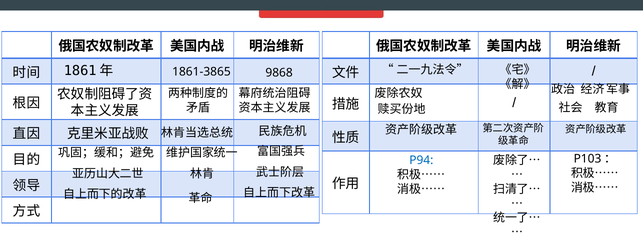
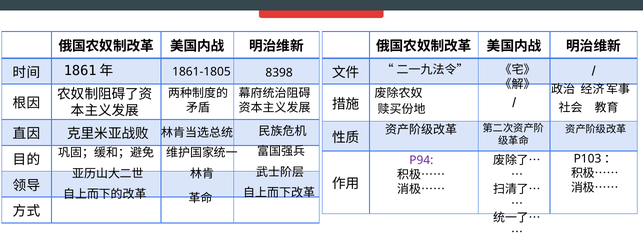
1861-3865: 1861-3865 -> 1861-1805
9868: 9868 -> 8398
P94 colour: blue -> purple
